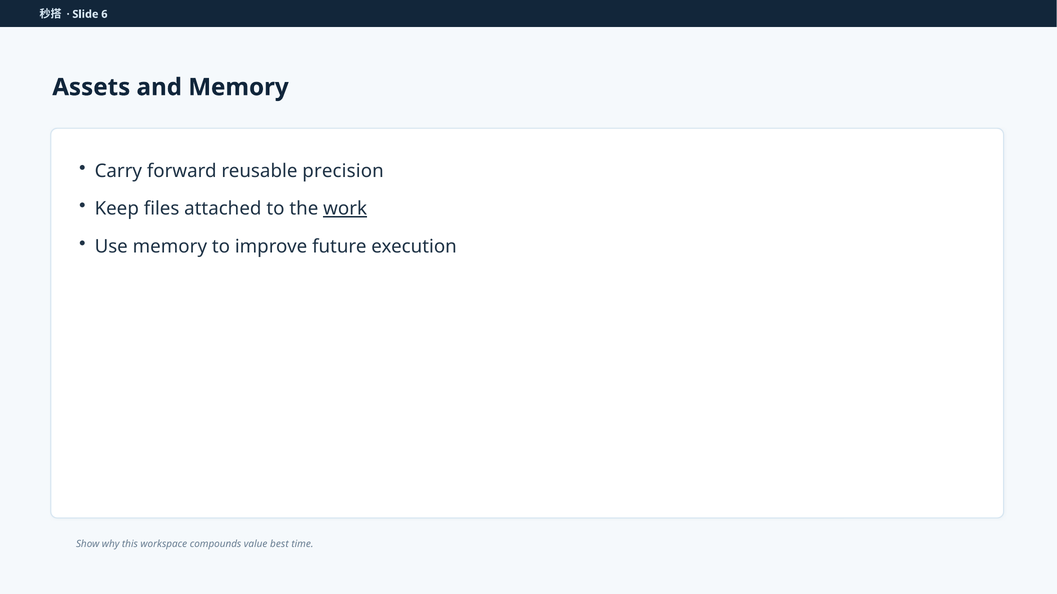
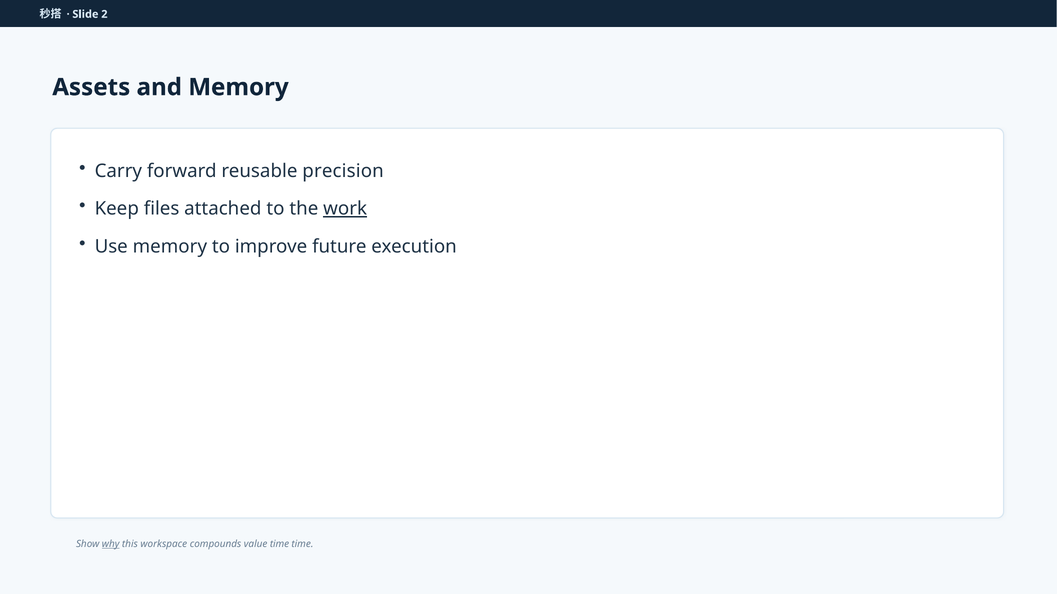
6: 6 -> 2
why underline: none -> present
value best: best -> time
